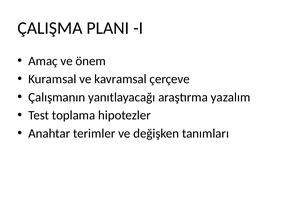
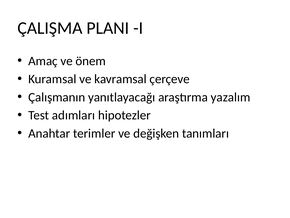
toplama: toplama -> adımları
